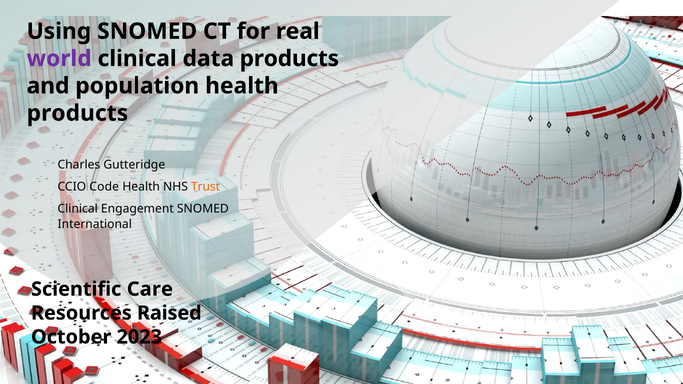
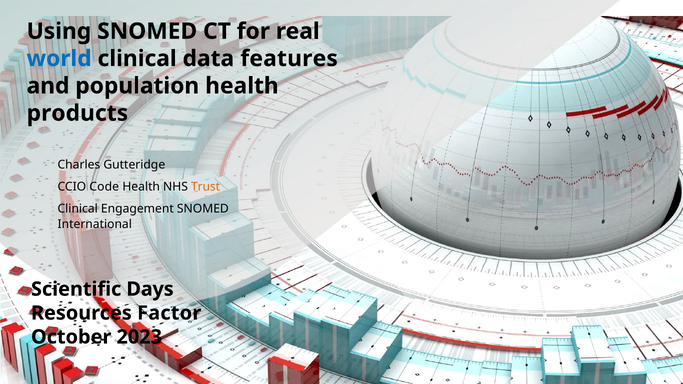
world colour: purple -> blue
data products: products -> features
Care: Care -> Days
Raised: Raised -> Factor
